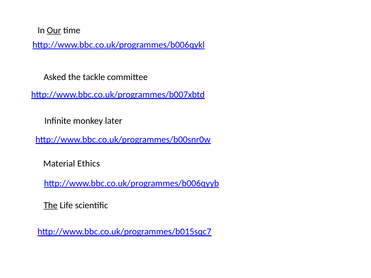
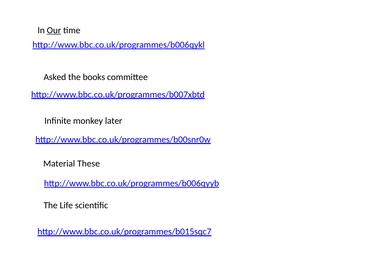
tackle: tackle -> books
Ethics: Ethics -> These
The at (51, 206) underline: present -> none
